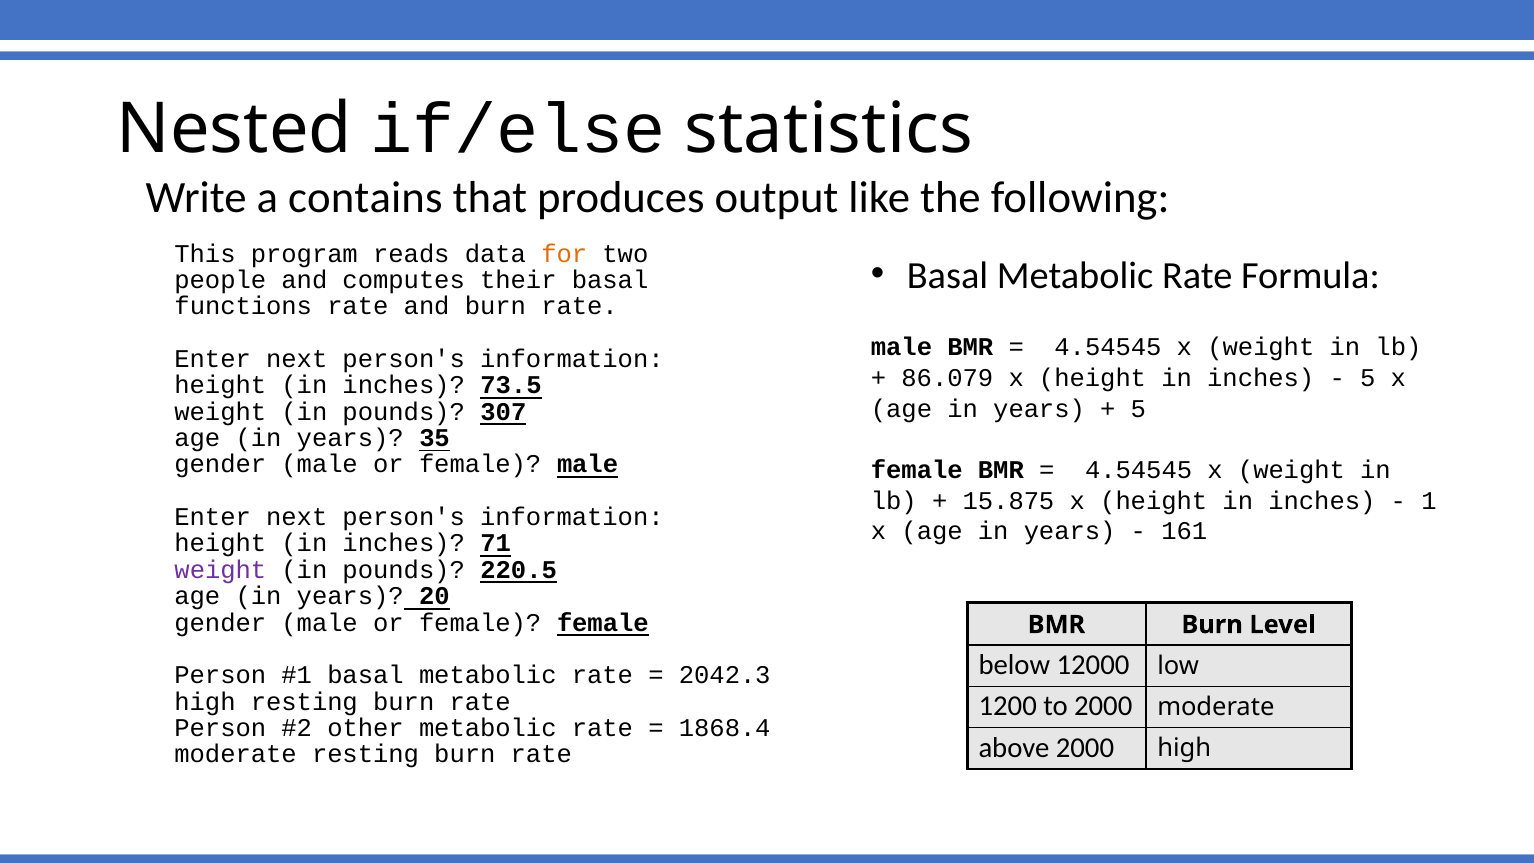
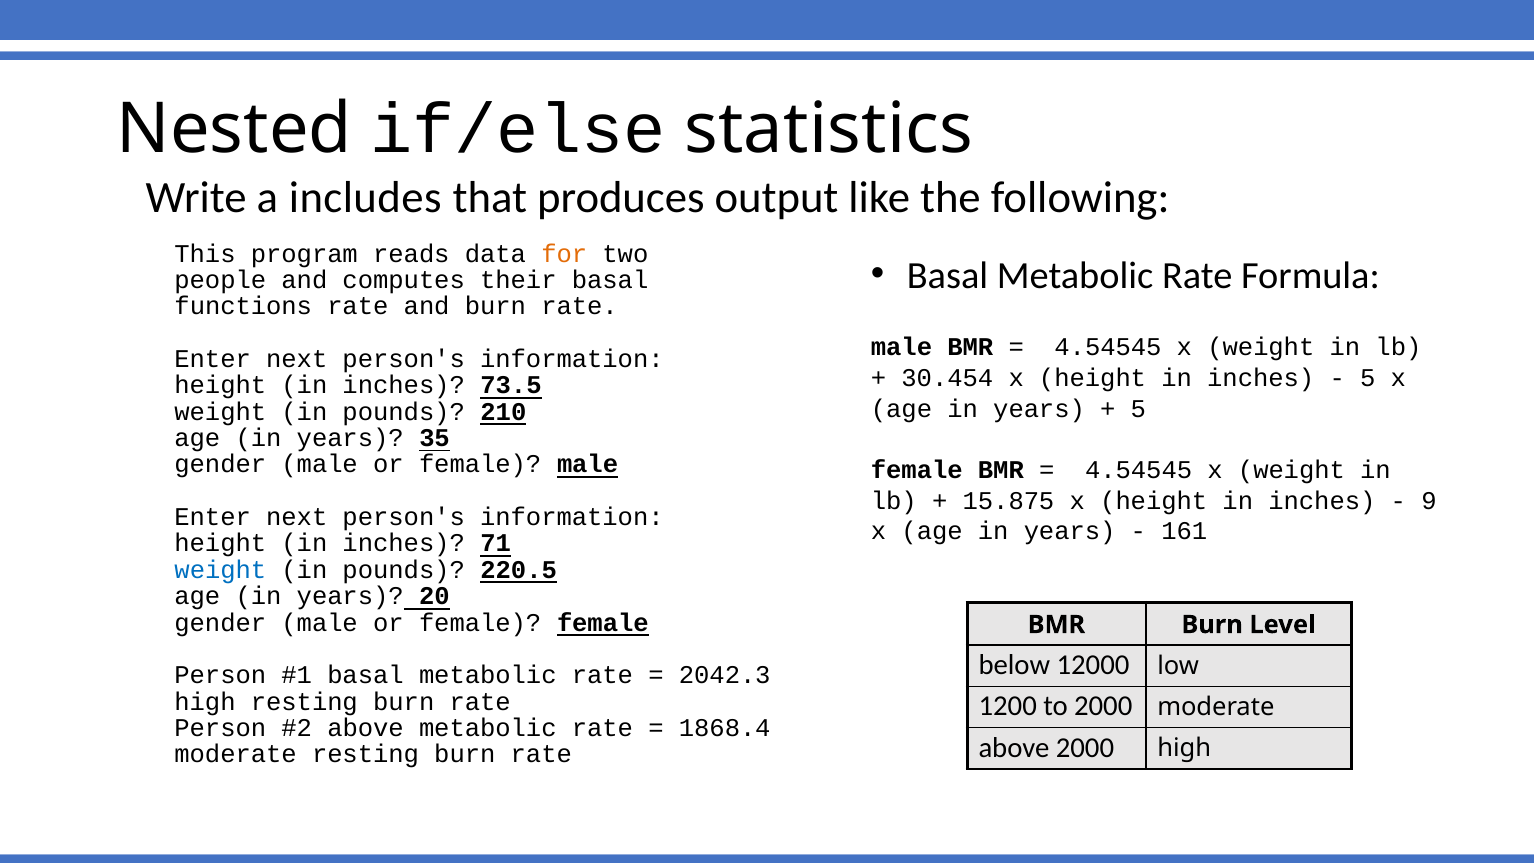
contains: contains -> includes
86.079: 86.079 -> 30.454
307: 307 -> 210
1: 1 -> 9
weight at (220, 570) colour: purple -> blue
other at (366, 728): other -> above
